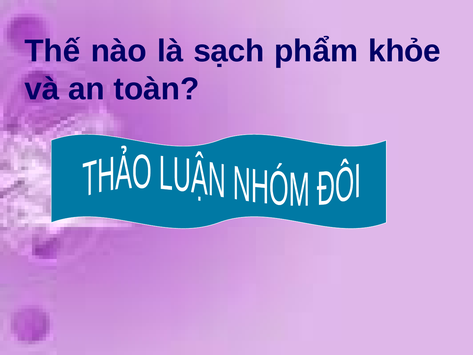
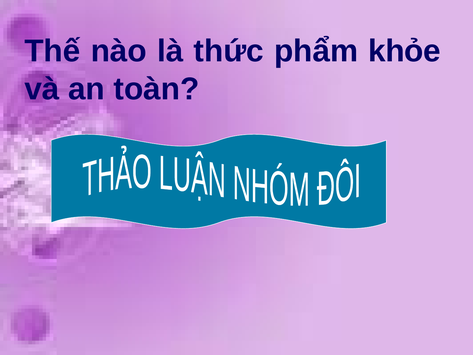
sạch: sạch -> thức
